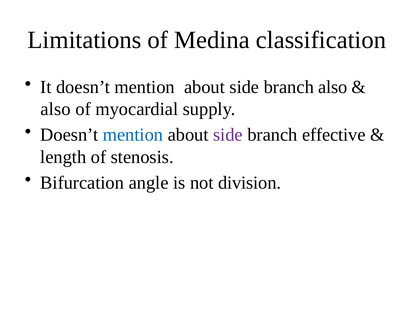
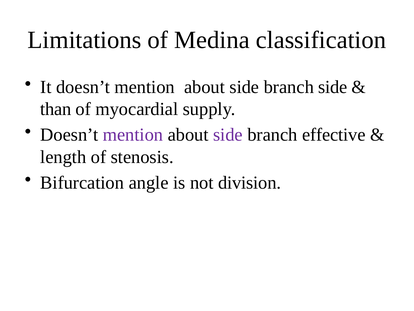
branch also: also -> side
also at (56, 109): also -> than
mention at (133, 135) colour: blue -> purple
